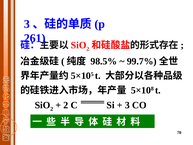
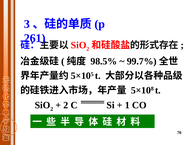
3 at (127, 105): 3 -> 1
